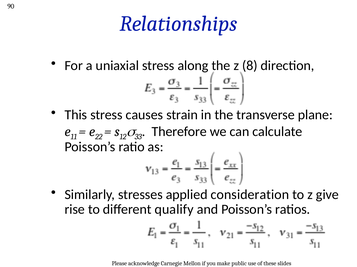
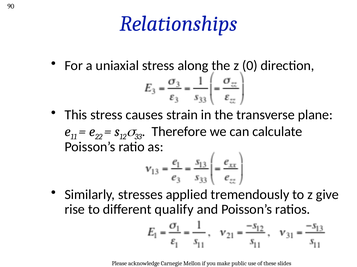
8: 8 -> 0
consideration: consideration -> tremendously
